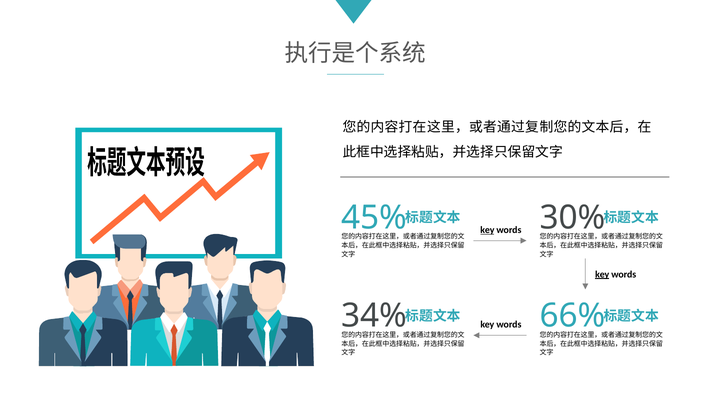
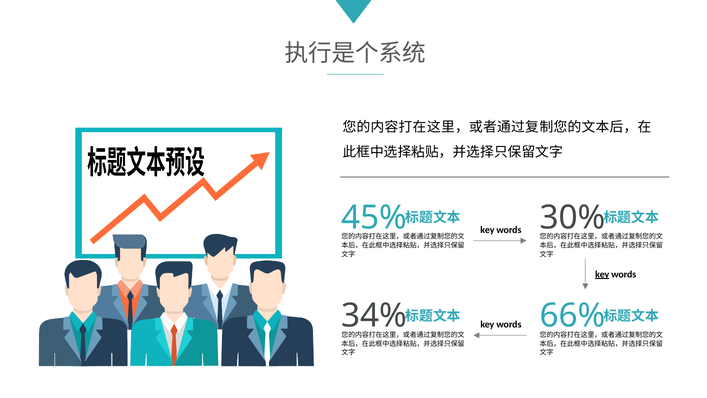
key at (487, 230) underline: present -> none
